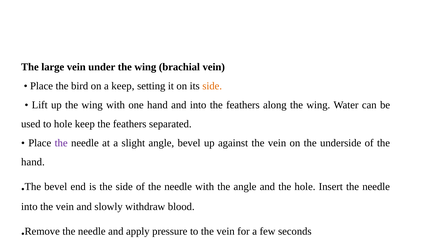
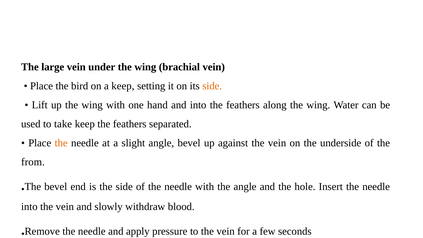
to hole: hole -> take
the at (61, 143) colour: purple -> orange
hand at (33, 162): hand -> from
